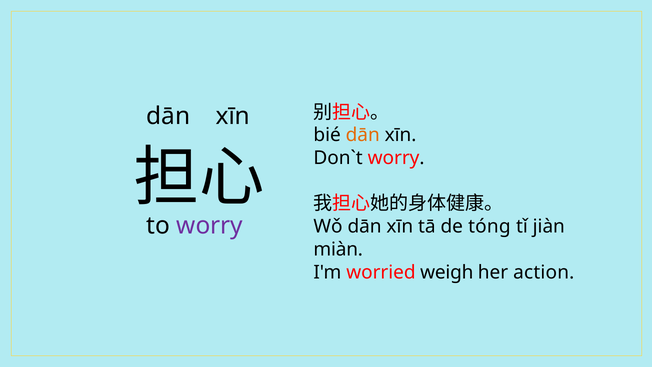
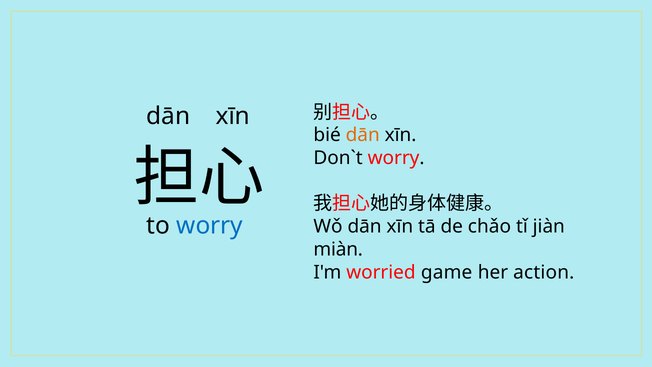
worry at (210, 226) colour: purple -> blue
tóng: tóng -> chǎo
weigh: weigh -> game
